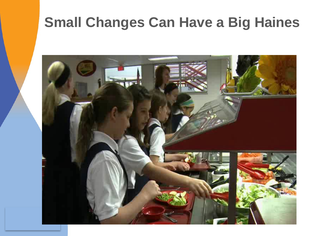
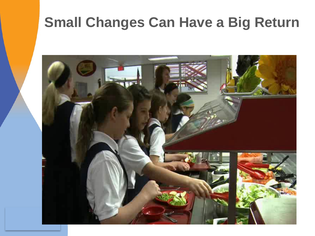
Haines: Haines -> Return
